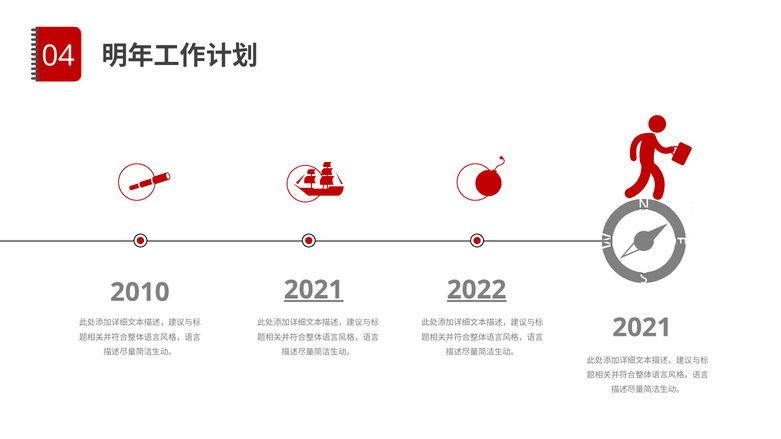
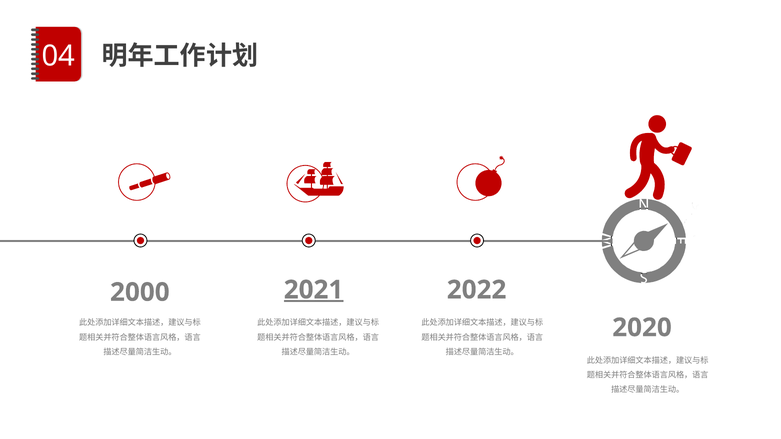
2022 underline: present -> none
2010: 2010 -> 2000
2021 at (642, 328): 2021 -> 2020
